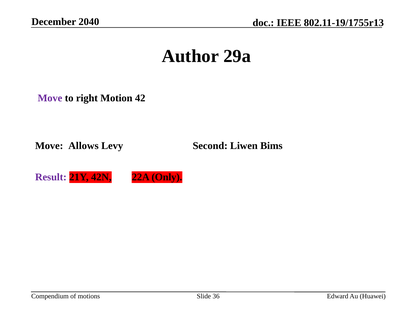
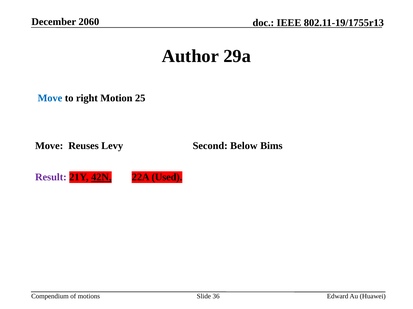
2040: 2040 -> 2060
Move at (50, 98) colour: purple -> blue
42: 42 -> 25
Allows: Allows -> Reuses
Liwen: Liwen -> Below
42N underline: none -> present
Only: Only -> Used
